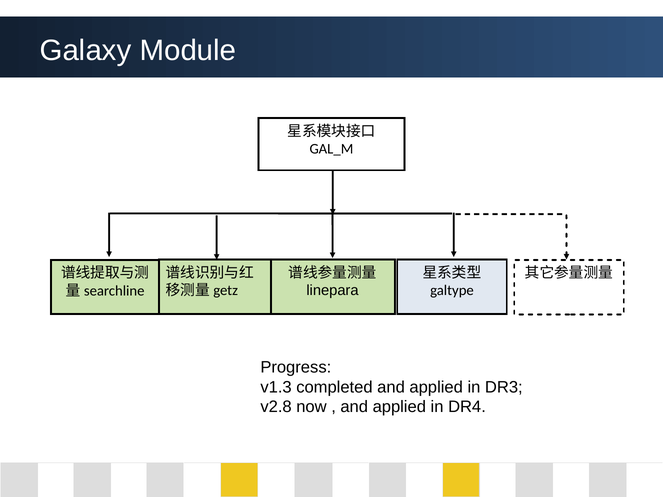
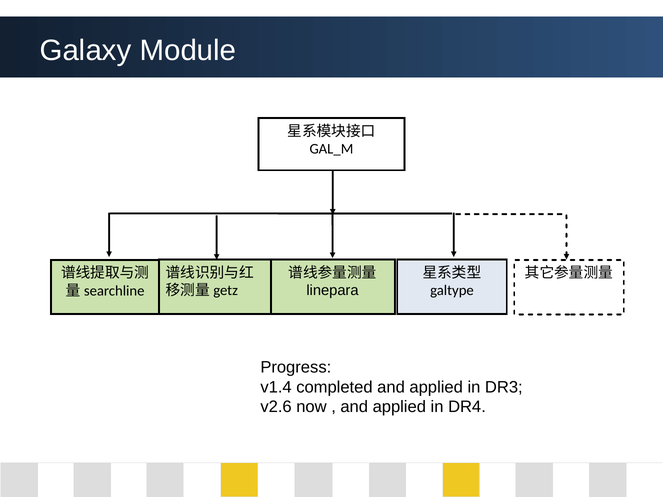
v1.3: v1.3 -> v1.4
v2.8: v2.8 -> v2.6
